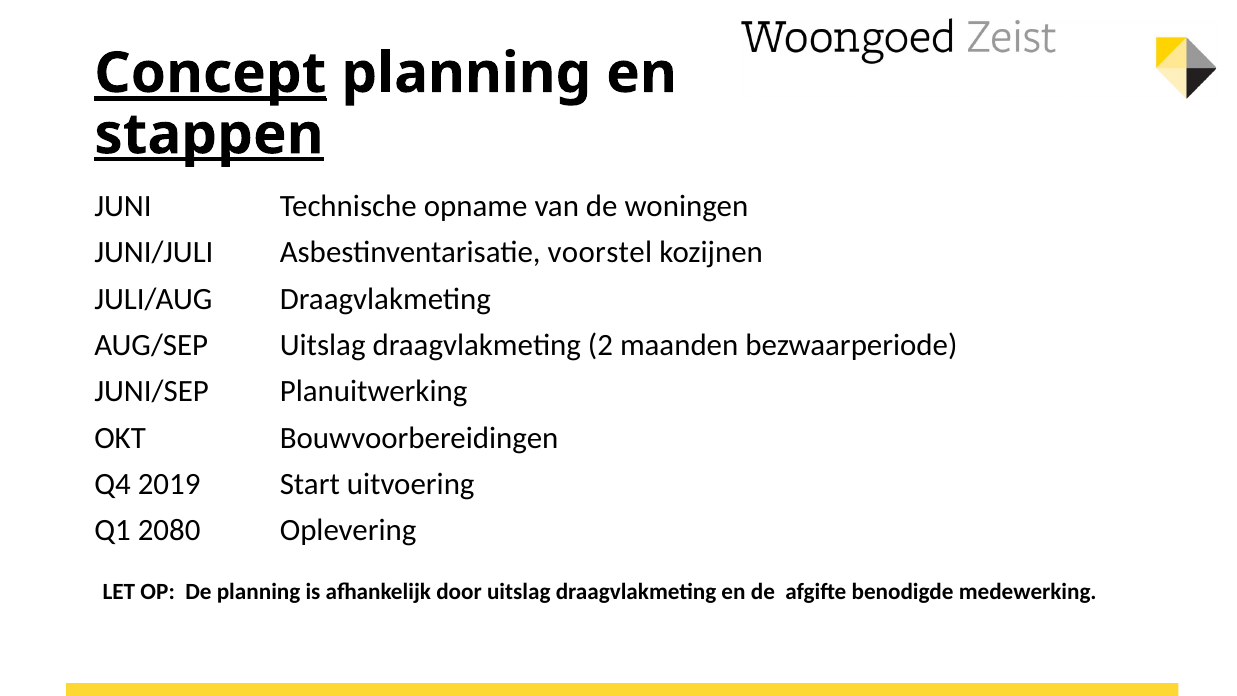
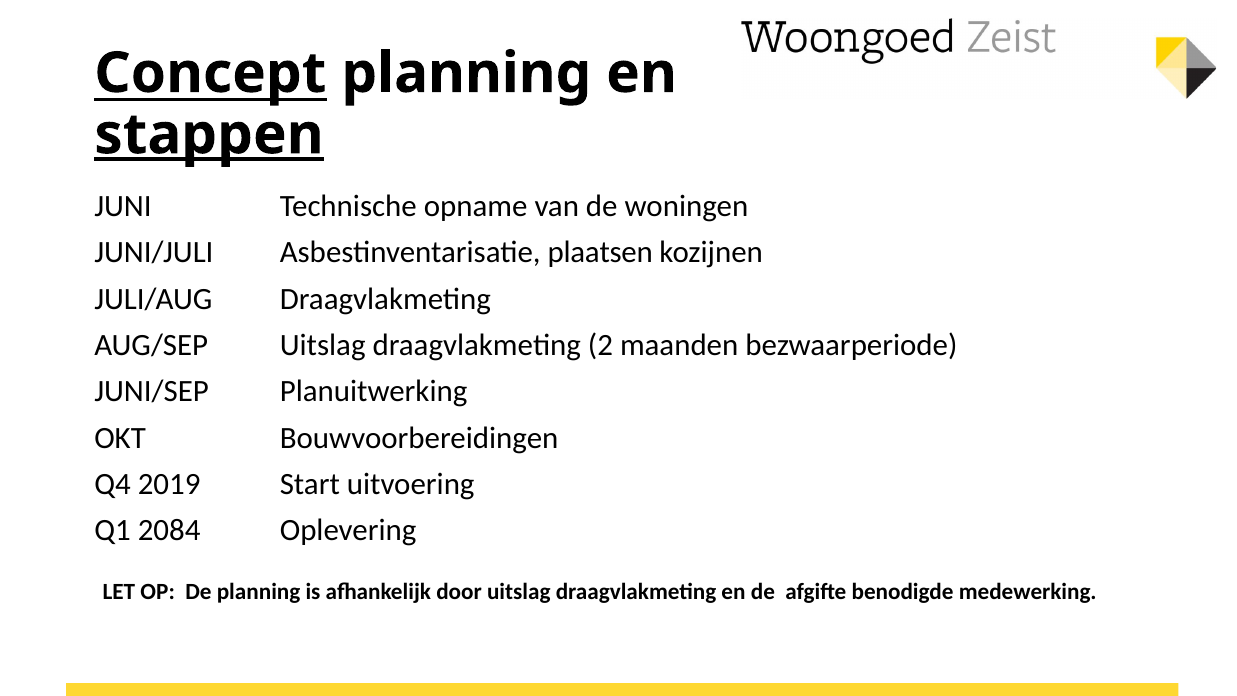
Concept underline: present -> none
voorstel: voorstel -> plaatsen
2080: 2080 -> 2084
